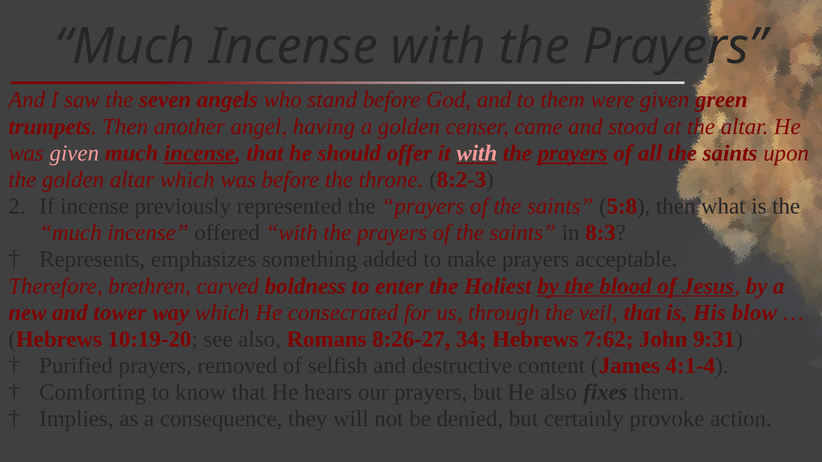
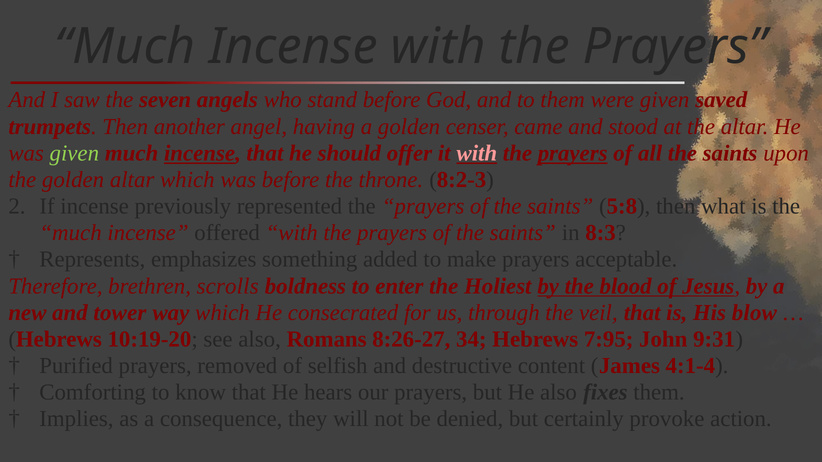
green: green -> saved
given at (74, 153) colour: pink -> light green
carved: carved -> scrolls
7:62: 7:62 -> 7:95
